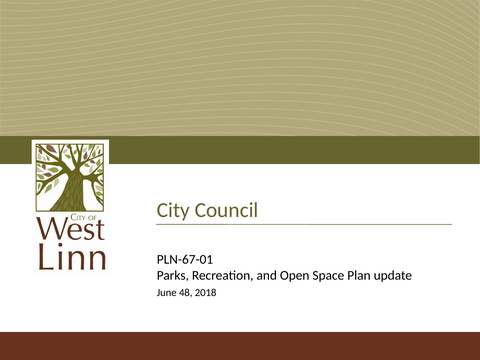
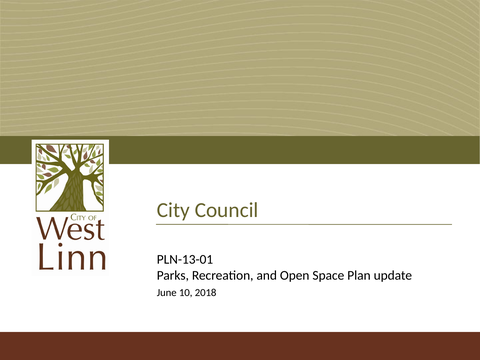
PLN-67-01: PLN-67-01 -> PLN-13-01
48: 48 -> 10
